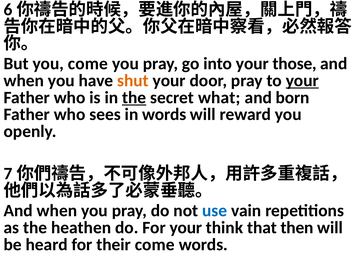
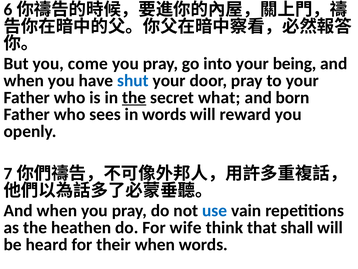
those: those -> being
shut colour: orange -> blue
your at (302, 80) underline: present -> none
For your: your -> wife
then: then -> shall
their come: come -> when
